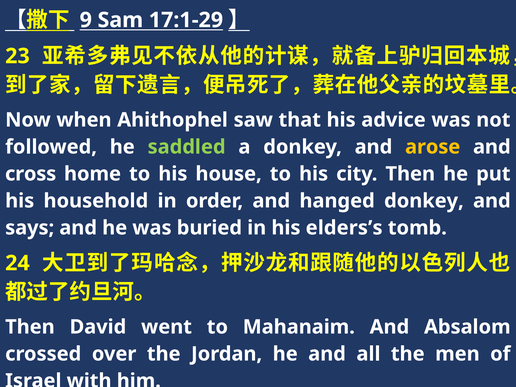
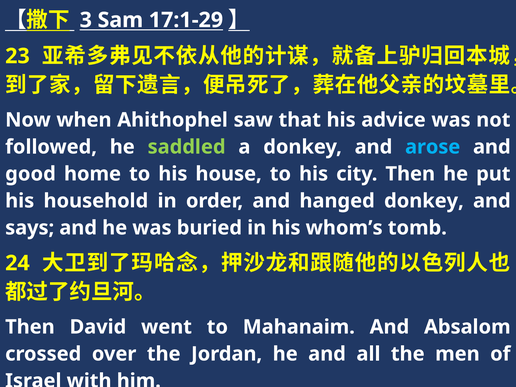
9: 9 -> 3
arose colour: yellow -> light blue
cross: cross -> good
elders’s: elders’s -> whom’s
